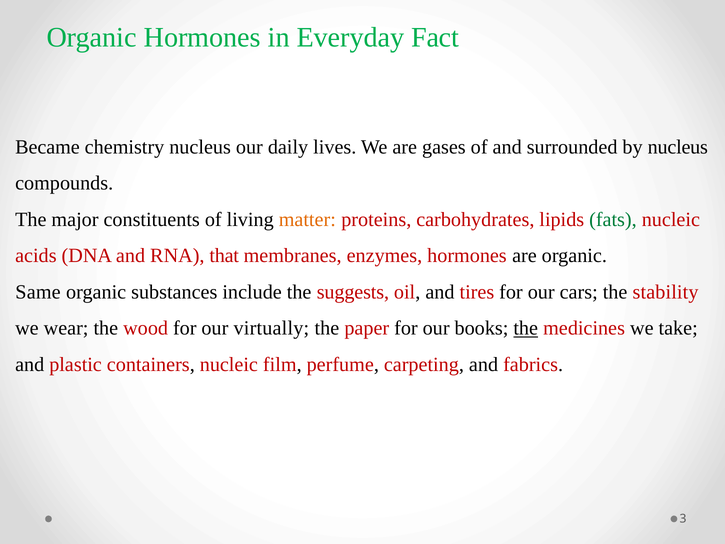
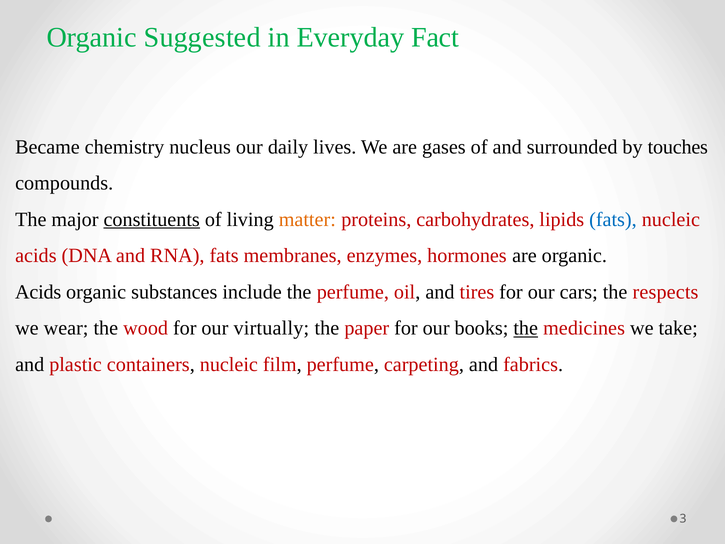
Organic Hormones: Hormones -> Suggested
by nucleus: nucleus -> touches
constituents underline: none -> present
fats at (613, 219) colour: green -> blue
RNA that: that -> fats
Same at (38, 292): Same -> Acids
the suggests: suggests -> perfume
stability: stability -> respects
